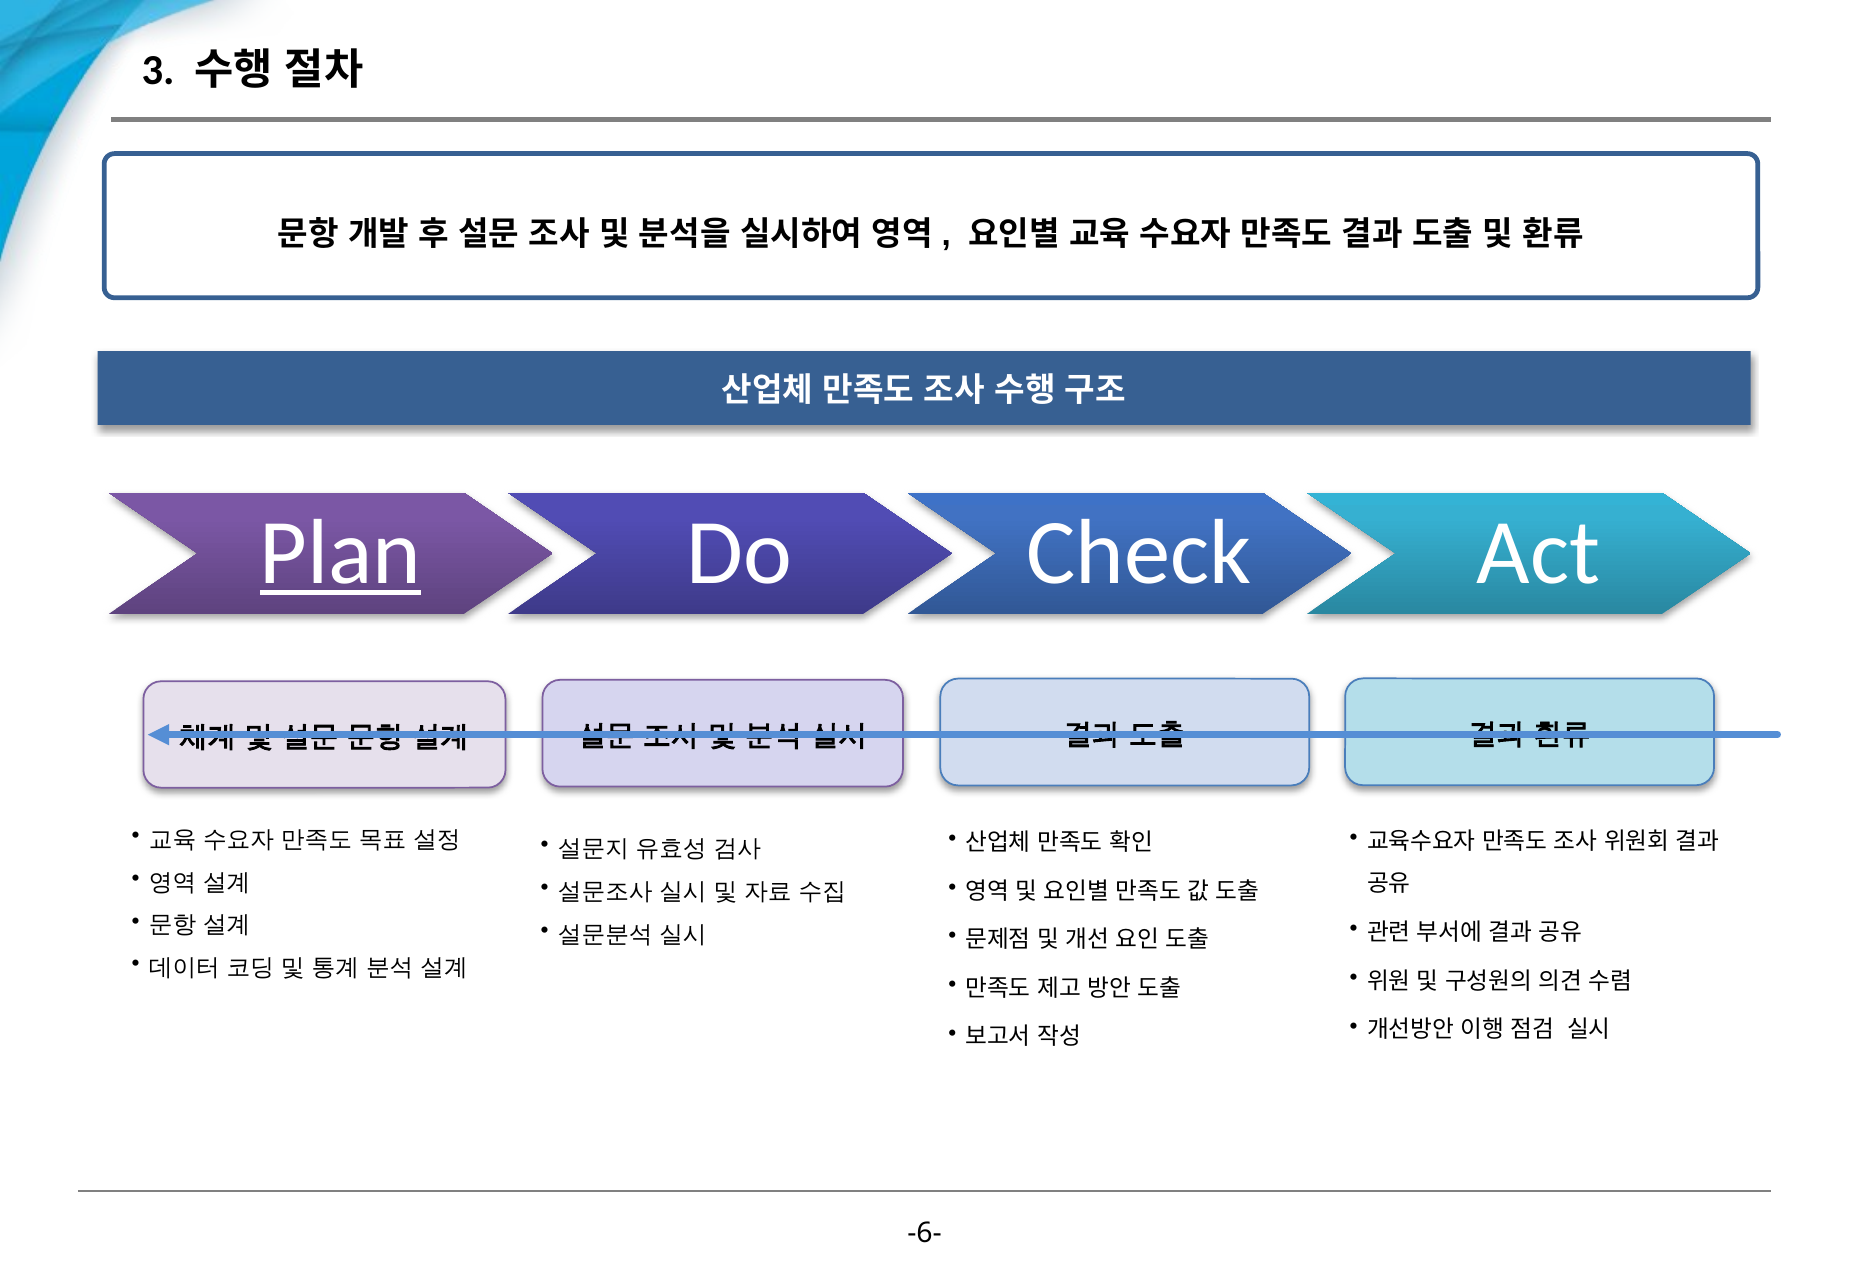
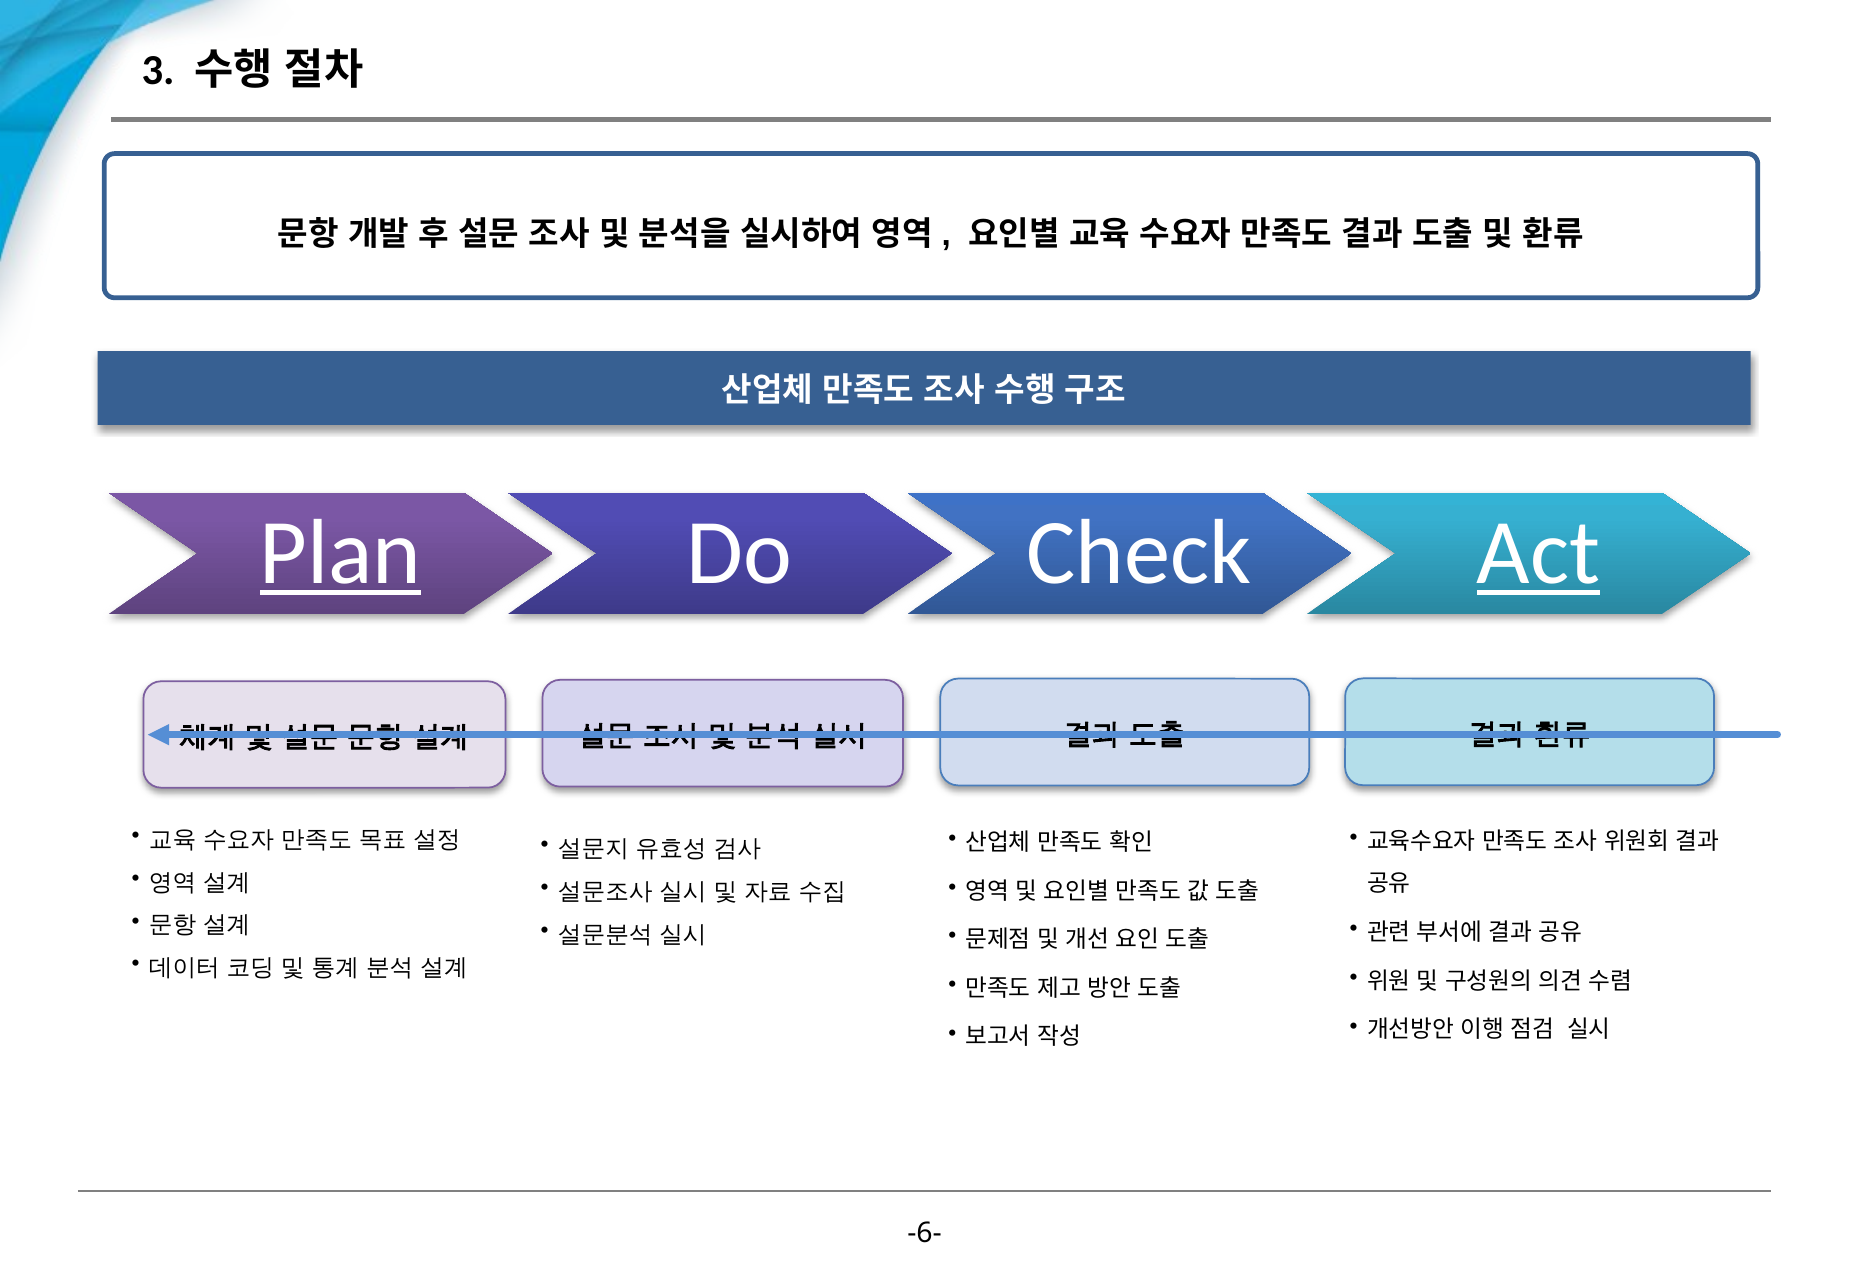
Act underline: none -> present
